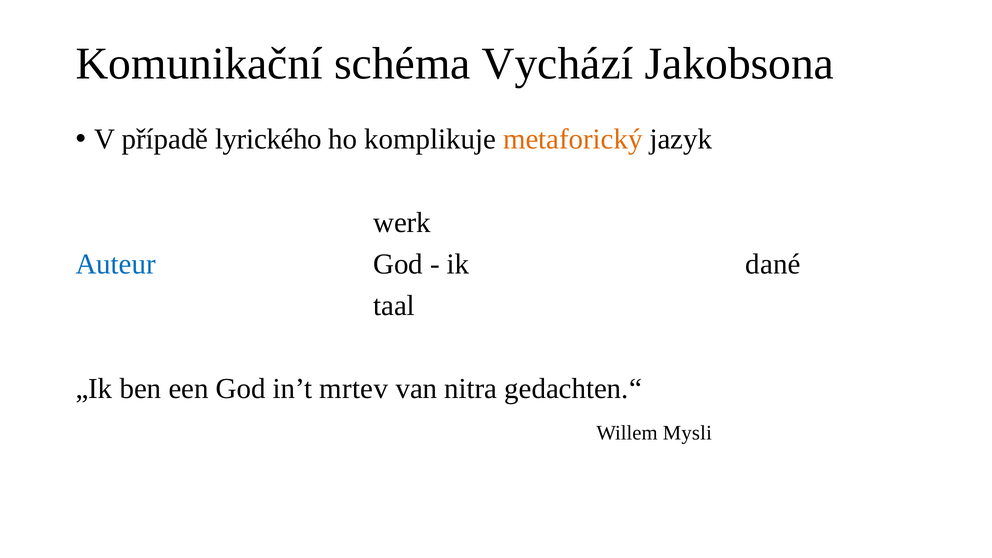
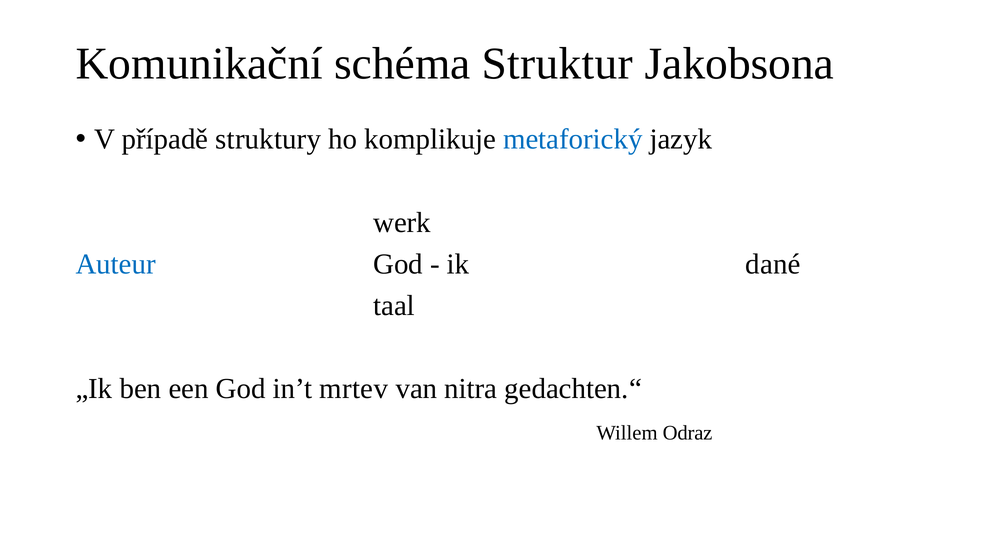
Vychází: Vychází -> Struktur
lyrického: lyrického -> struktury
metaforický colour: orange -> blue
Mysli: Mysli -> Odraz
